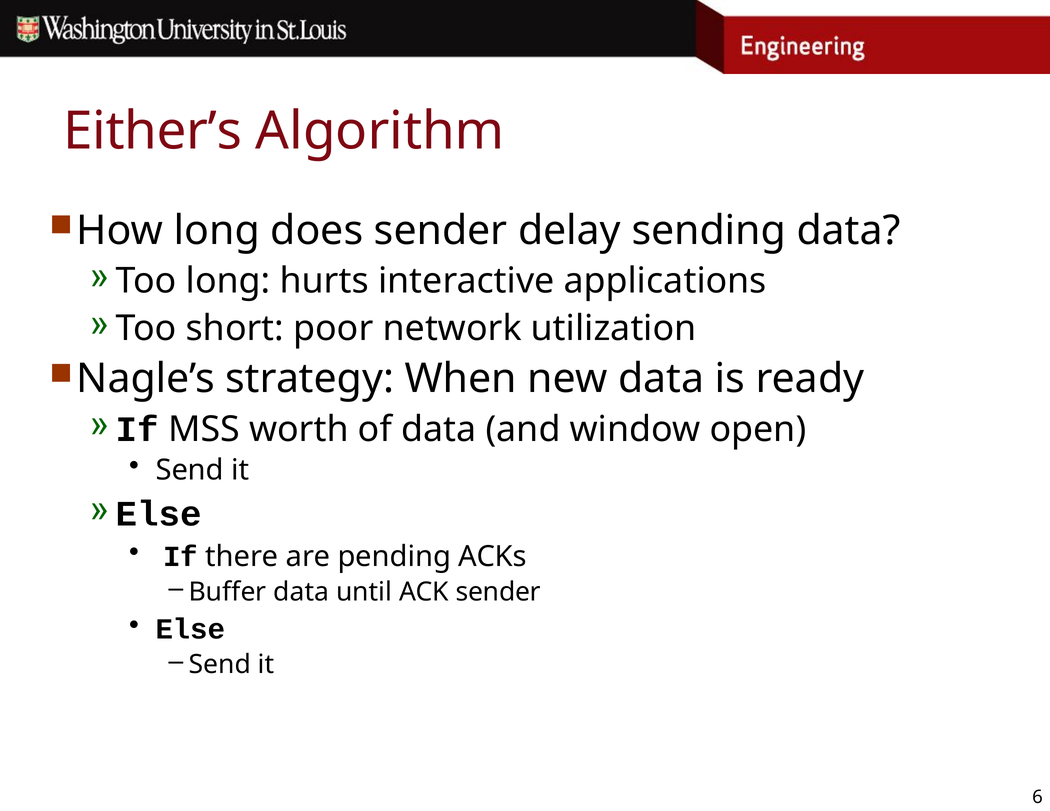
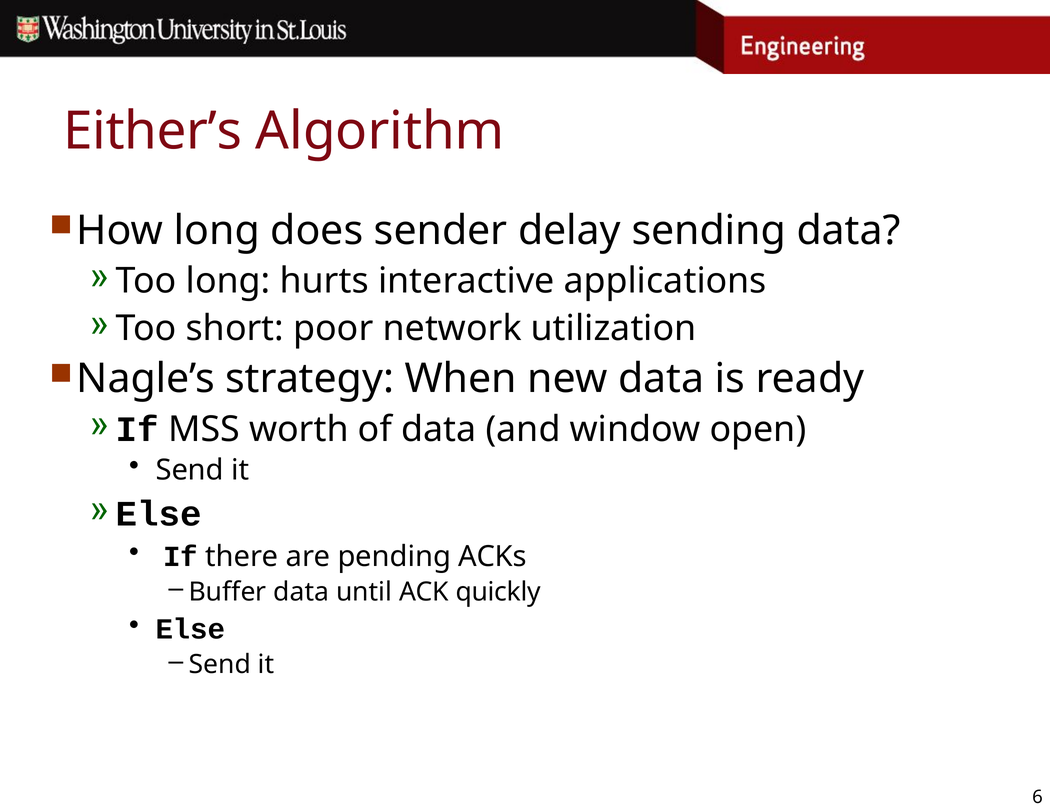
ACK sender: sender -> quickly
